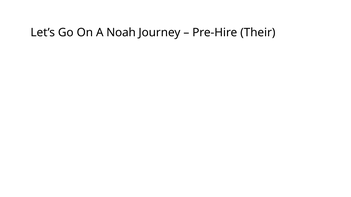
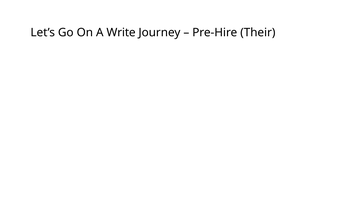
Noah: Noah -> Write
